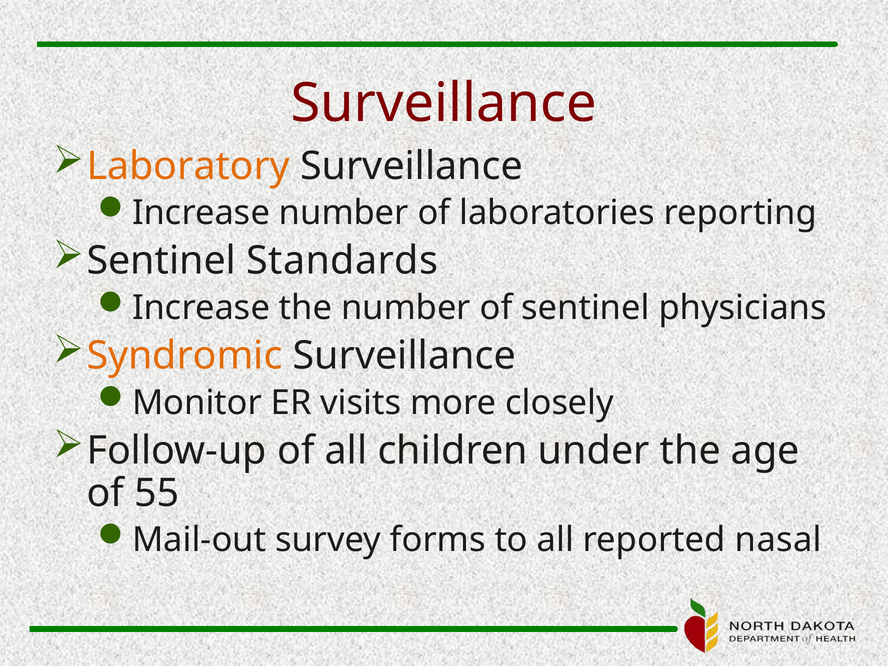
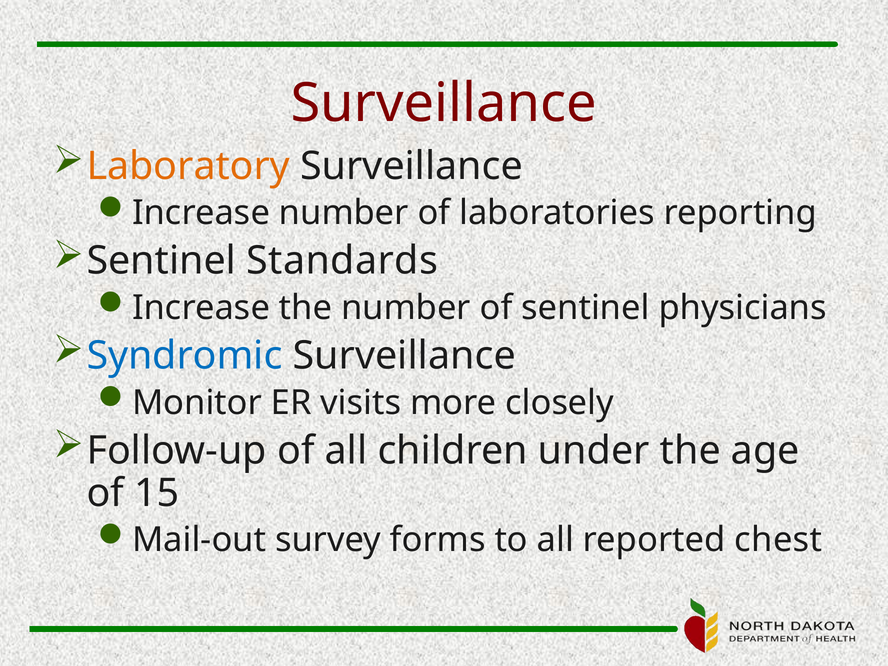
Syndromic colour: orange -> blue
55: 55 -> 15
nasal: nasal -> chest
